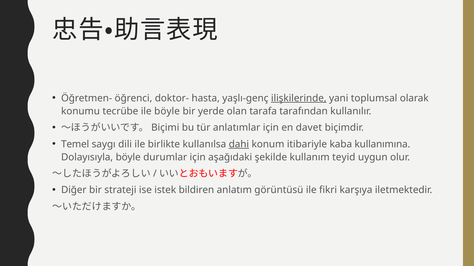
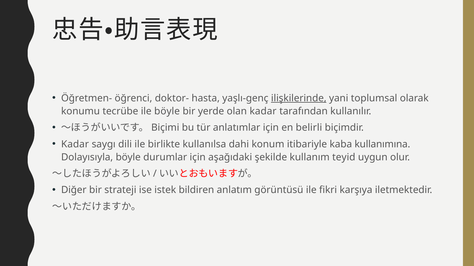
olan tarafa: tarafa -> kadar
davet: davet -> belirli
Temel at (75, 144): Temel -> Kadar
dahi underline: present -> none
